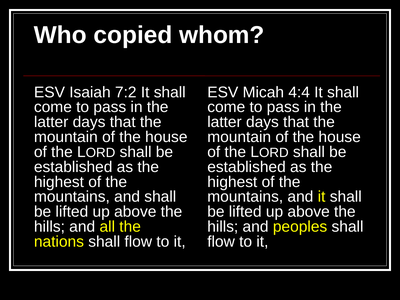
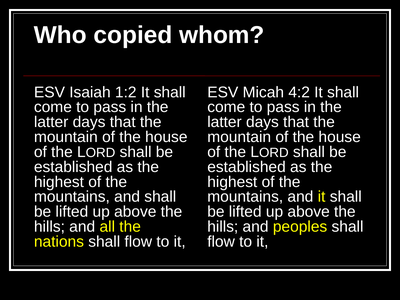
7:2: 7:2 -> 1:2
4:4: 4:4 -> 4:2
